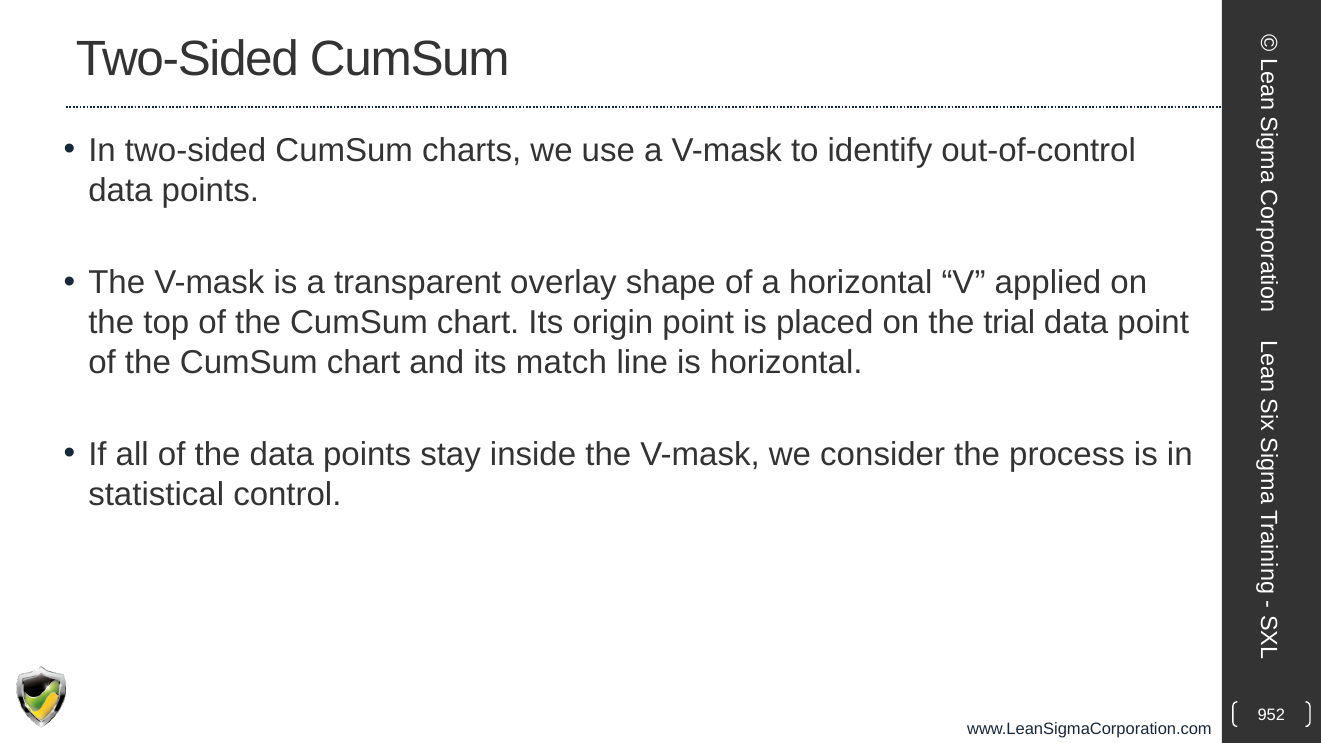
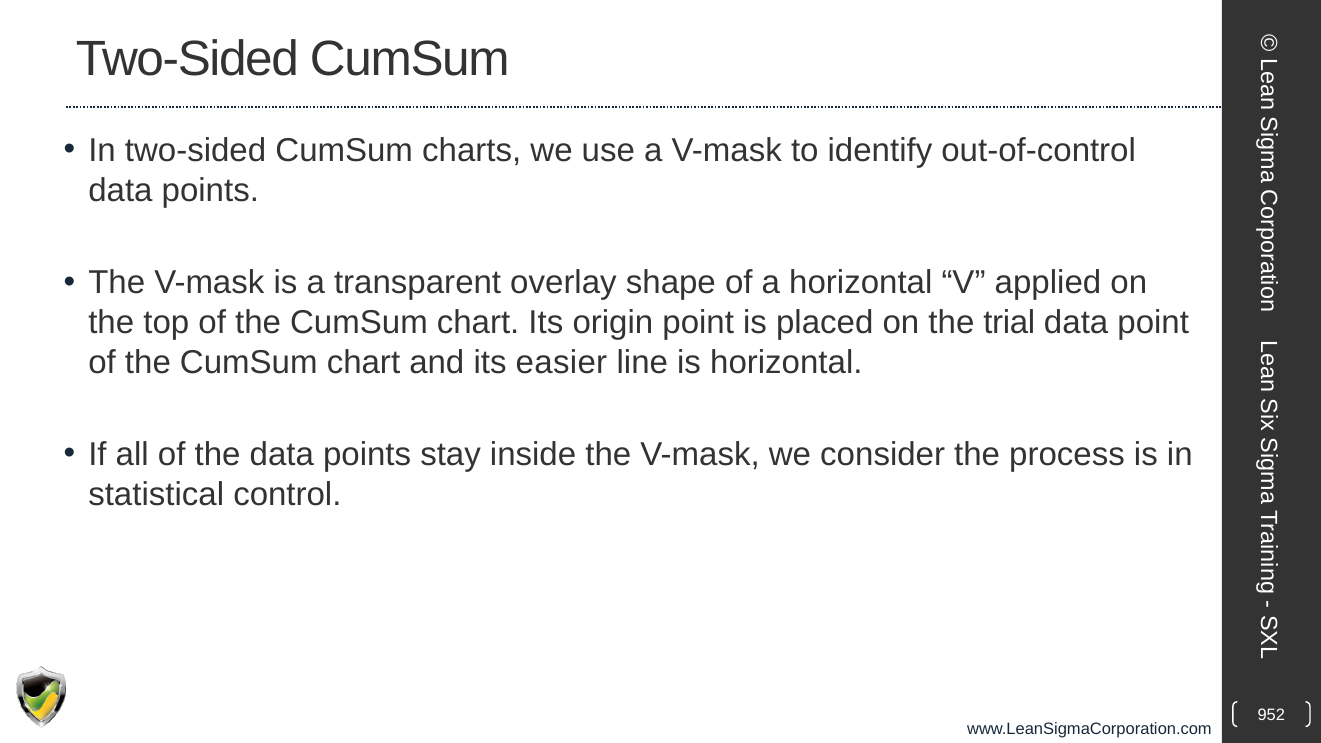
match: match -> easier
